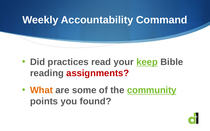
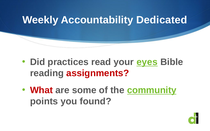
Command: Command -> Dedicated
keep: keep -> eyes
What colour: orange -> red
